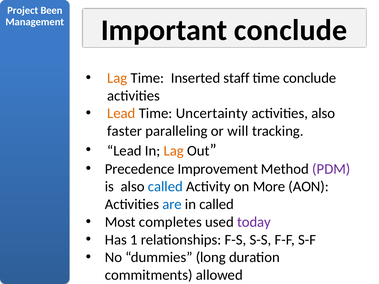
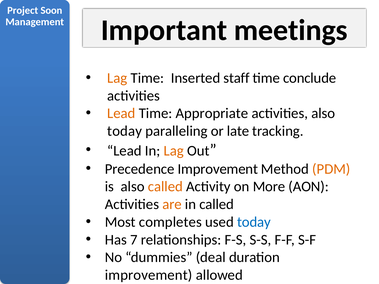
Been: Been -> Soon
Important conclude: conclude -> meetings
Uncertainty: Uncertainty -> Appropriate
faster at (125, 131): faster -> today
will: will -> late
PDM colour: purple -> orange
called at (165, 187) colour: blue -> orange
are colour: blue -> orange
today at (254, 222) colour: purple -> blue
1: 1 -> 7
long: long -> deal
commitments at (149, 275): commitments -> improvement
